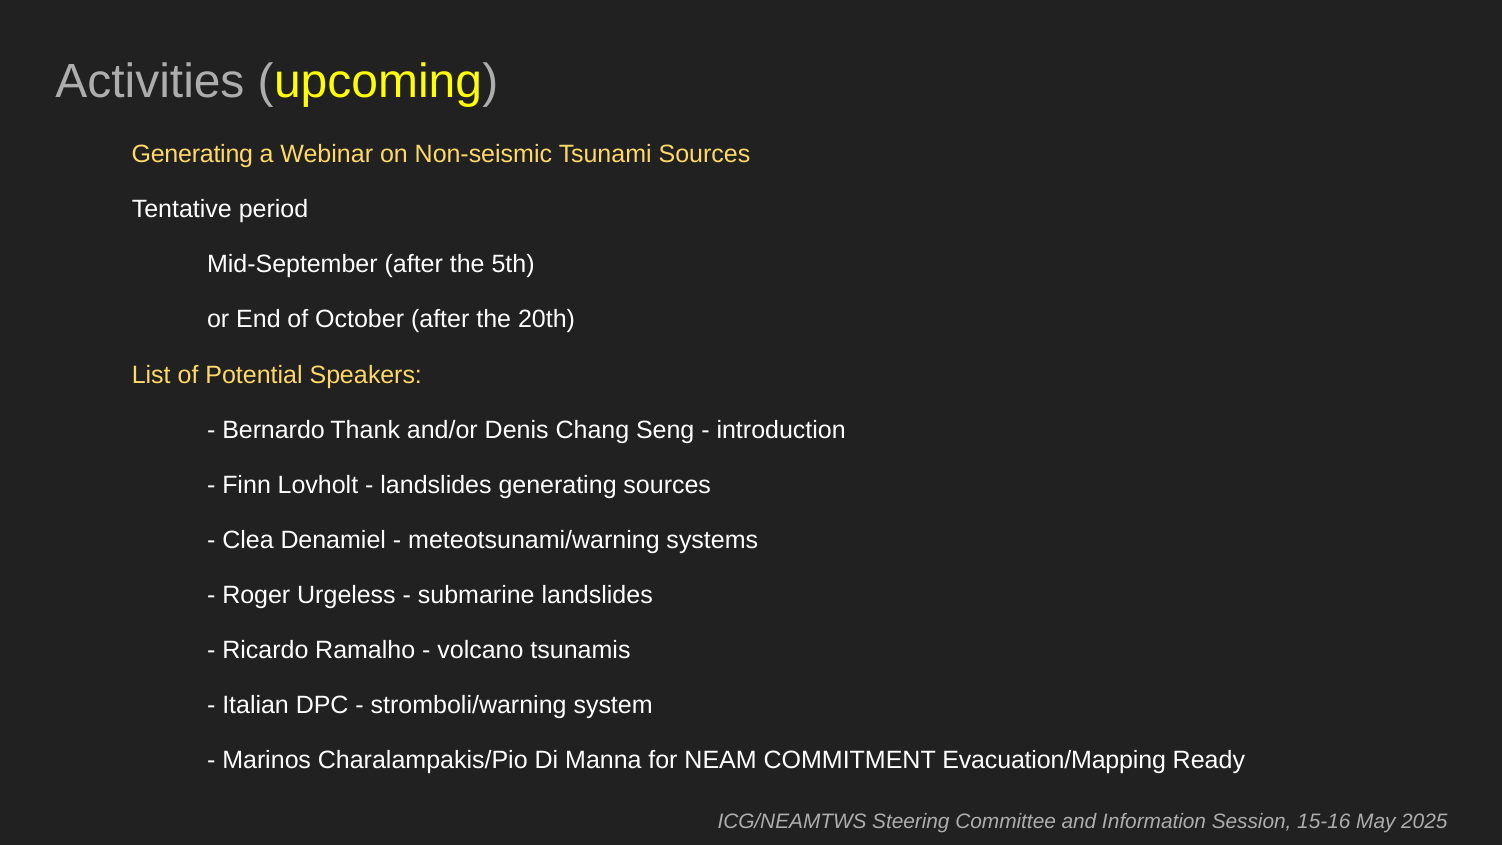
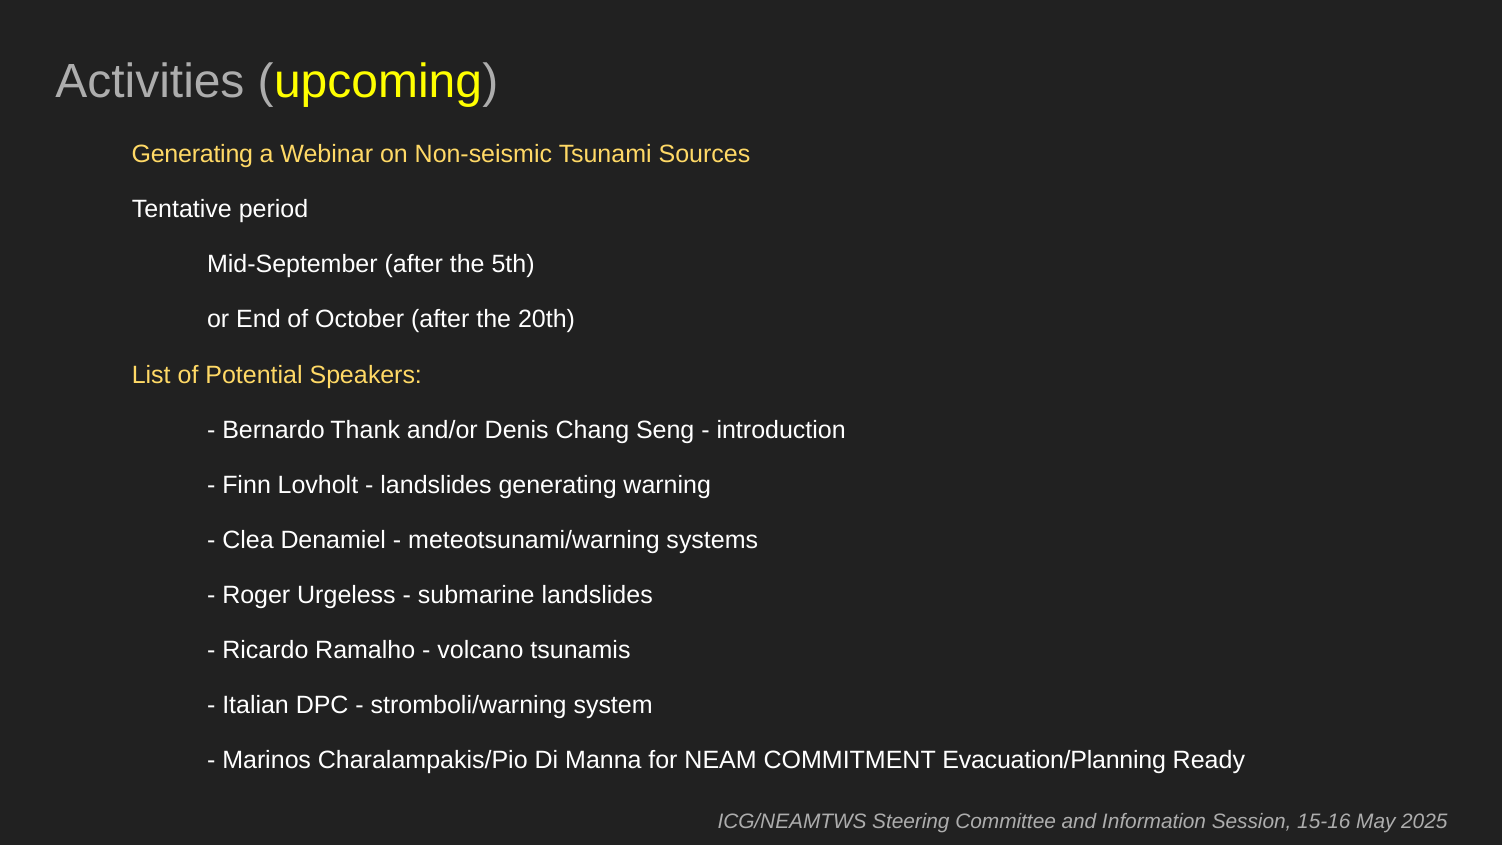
generating sources: sources -> warning
Evacuation/Mapping: Evacuation/Mapping -> Evacuation/Planning
